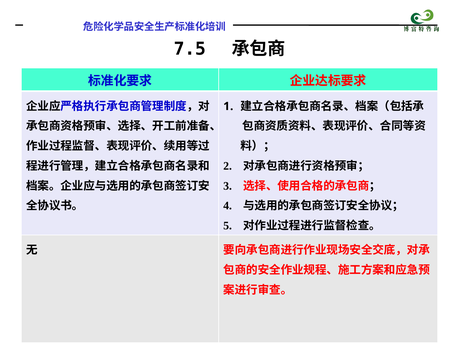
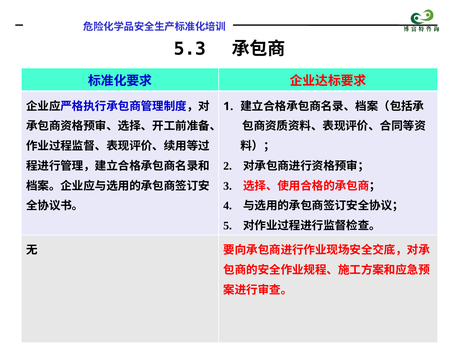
7.5: 7.5 -> 5.3
